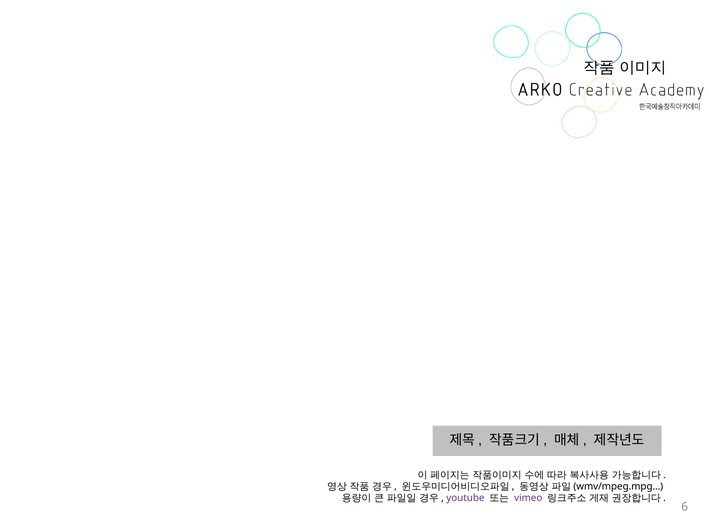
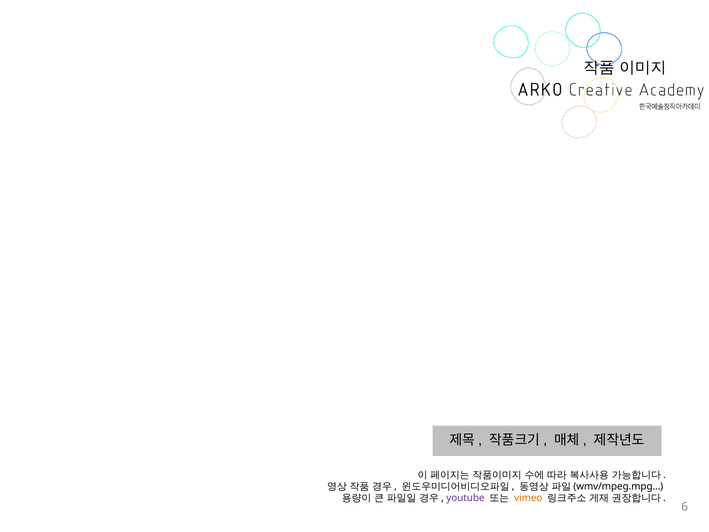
vimeo colour: purple -> orange
